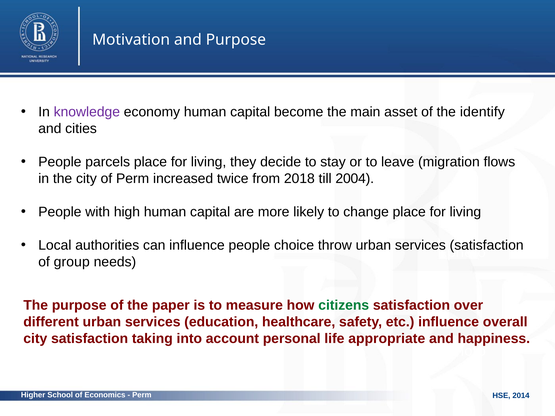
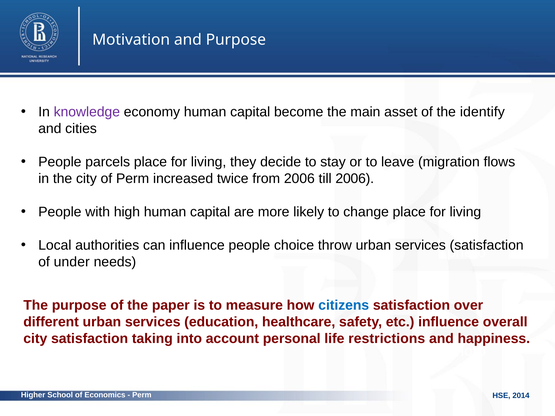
from 2018: 2018 -> 2006
till 2004: 2004 -> 2006
group: group -> under
citizens colour: green -> blue
appropriate: appropriate -> restrictions
